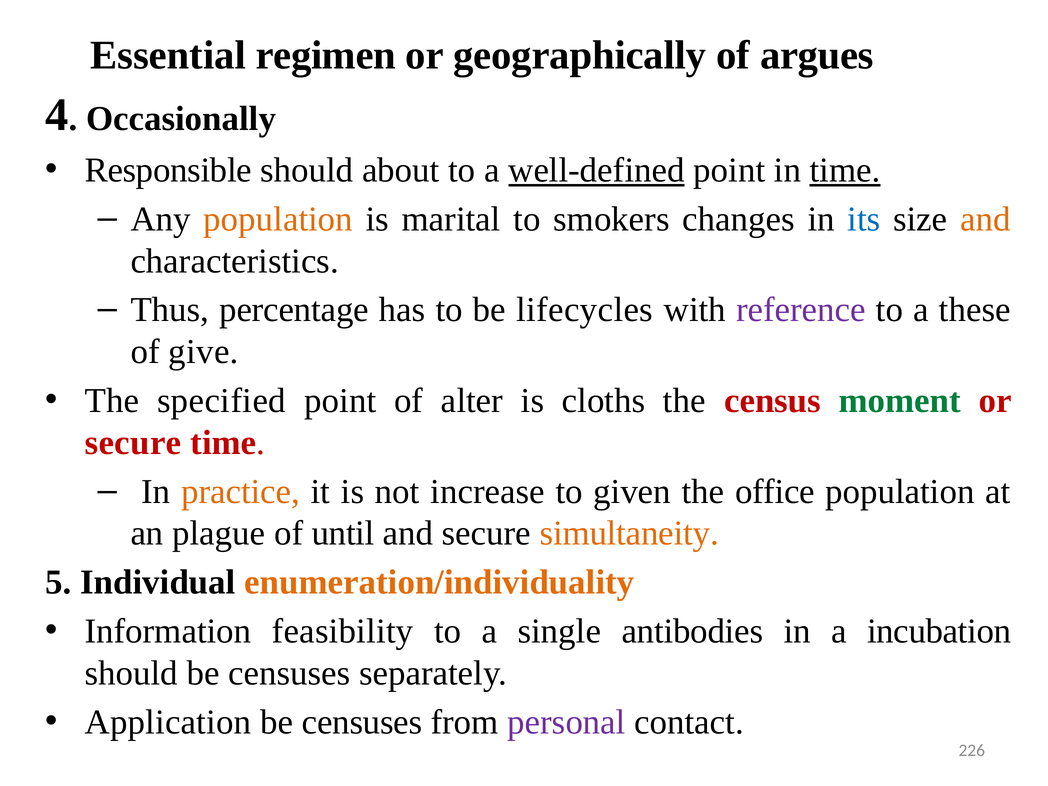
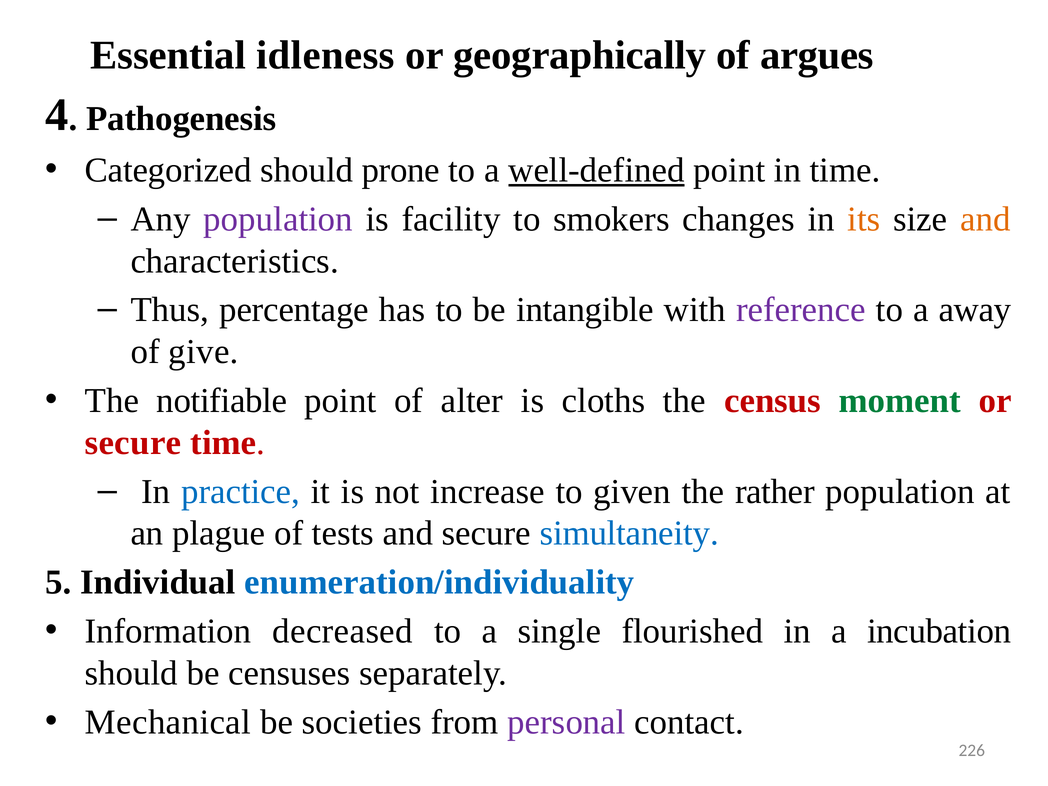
regimen: regimen -> idleness
Occasionally: Occasionally -> Pathogenesis
Responsible: Responsible -> Categorized
about: about -> prone
time at (845, 170) underline: present -> none
population at (278, 219) colour: orange -> purple
marital: marital -> facility
its colour: blue -> orange
lifecycles: lifecycles -> intangible
these: these -> away
specified: specified -> notifiable
practice colour: orange -> blue
office: office -> rather
until: until -> tests
simultaneity colour: orange -> blue
enumeration/individuality colour: orange -> blue
feasibility: feasibility -> decreased
antibodies: antibodies -> flourished
Application: Application -> Mechanical
censuses at (362, 722): censuses -> societies
